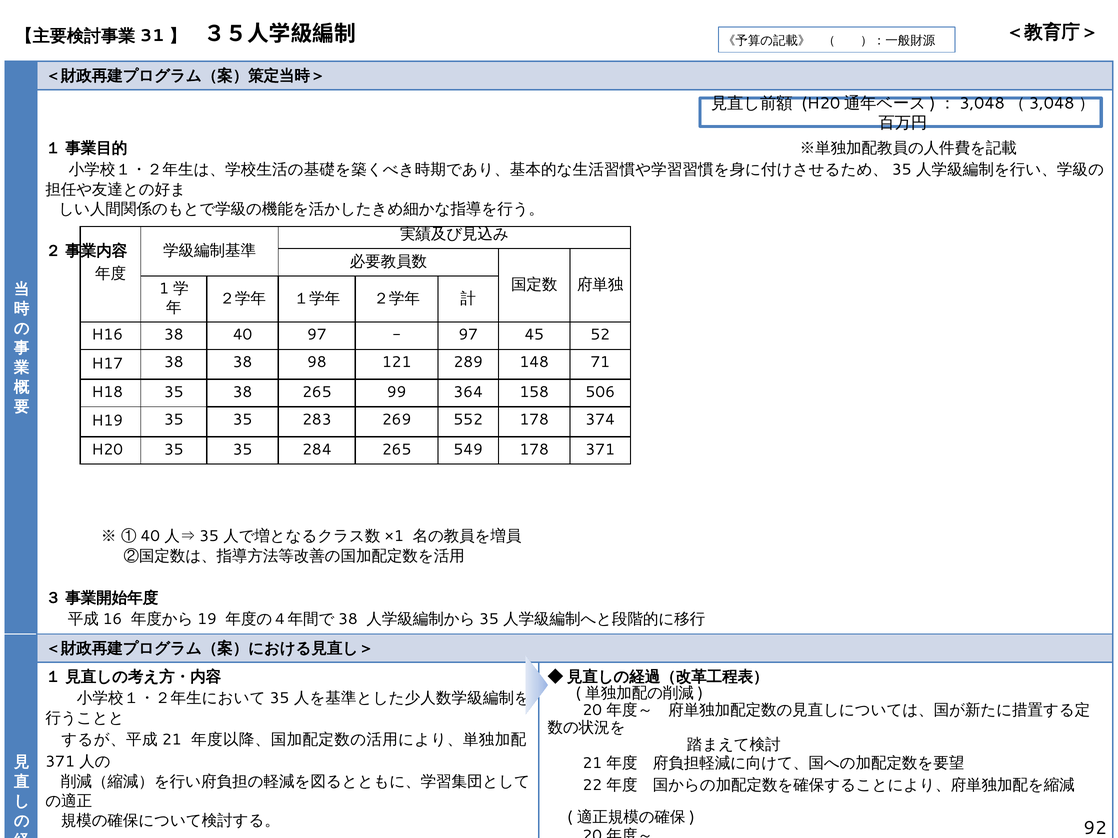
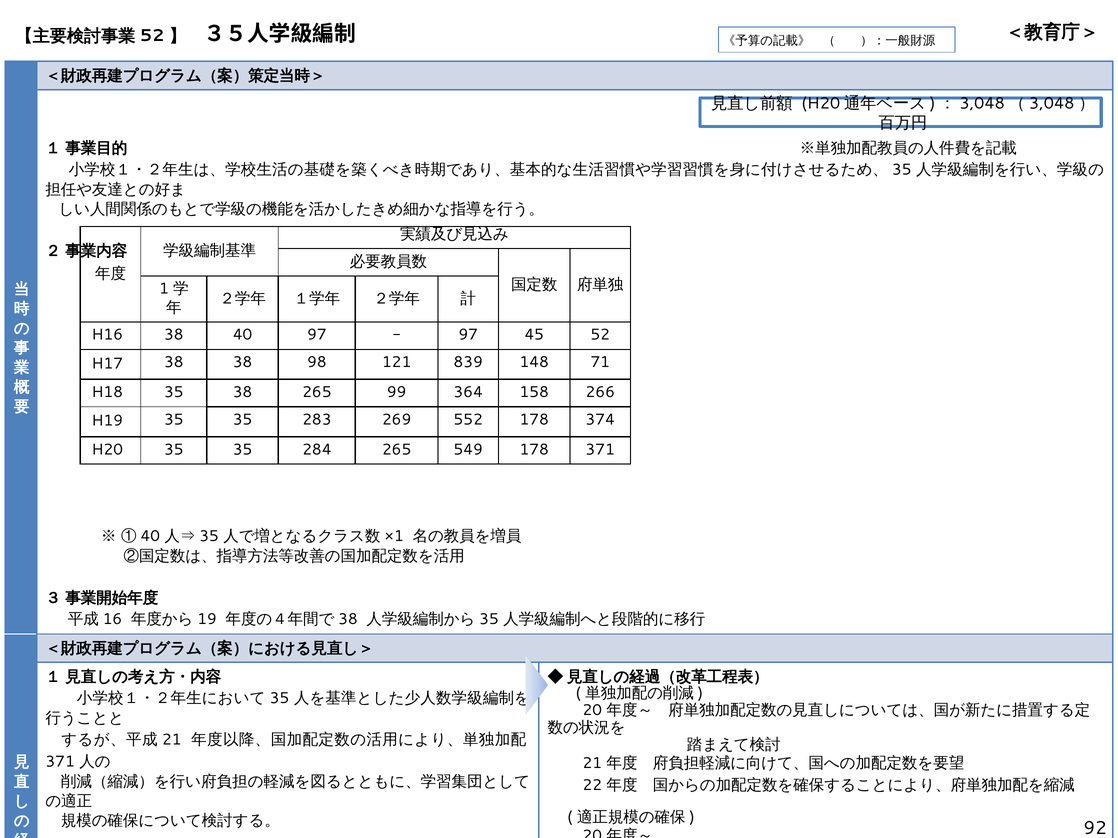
31 at (152, 36): 31 -> 52
289: 289 -> 839
506: 506 -> 266
